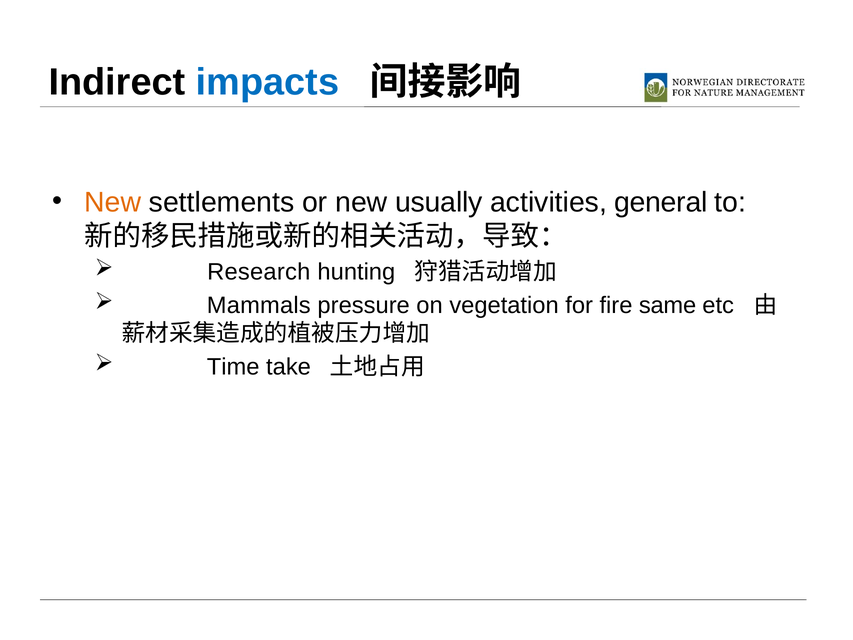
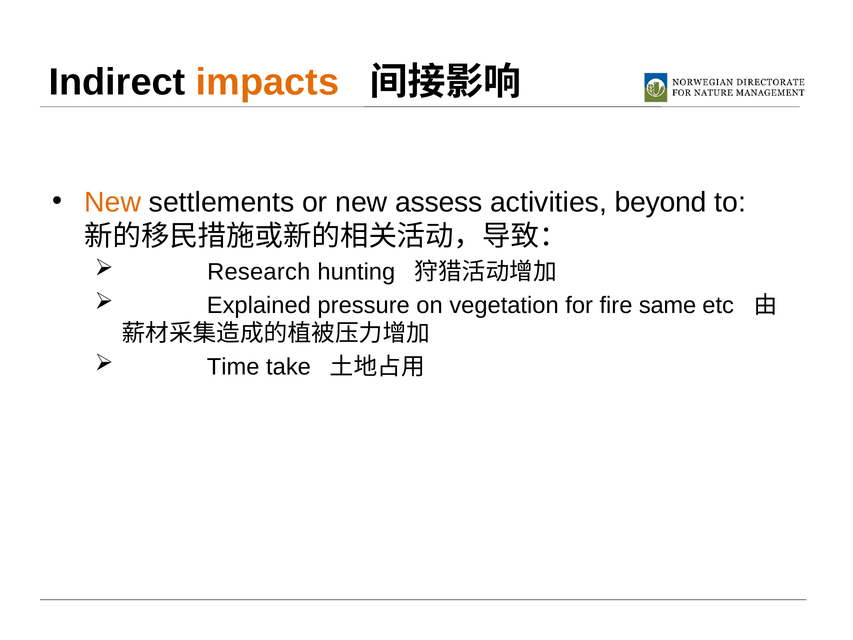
impacts colour: blue -> orange
usually: usually -> assess
general: general -> beyond
Mammals: Mammals -> Explained
